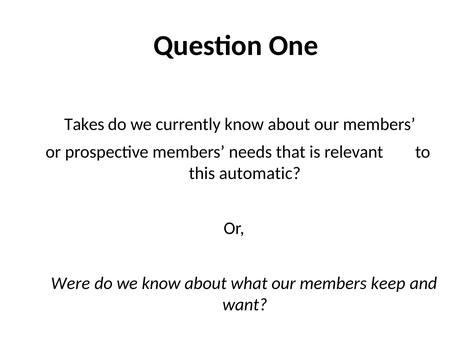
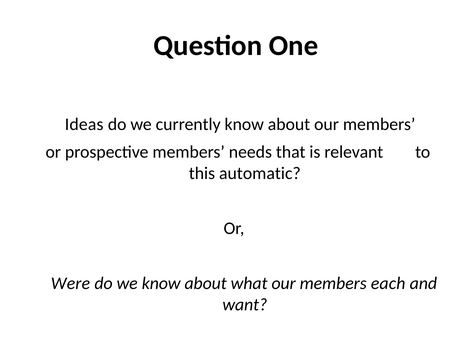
Takes: Takes -> Ideas
keep: keep -> each
